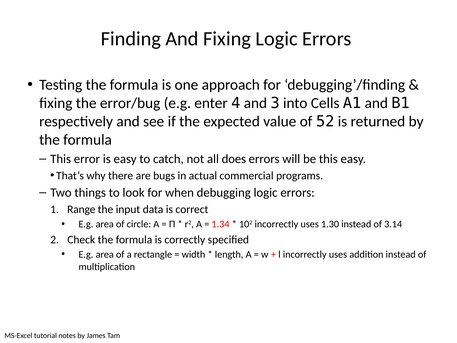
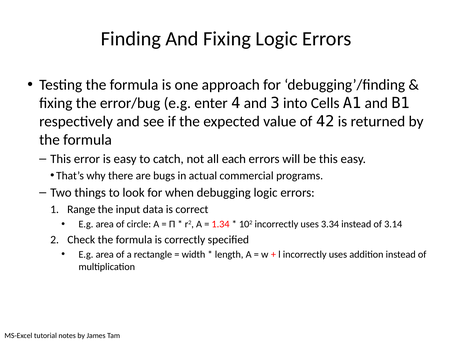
52: 52 -> 42
does: does -> each
1.30: 1.30 -> 3.34
